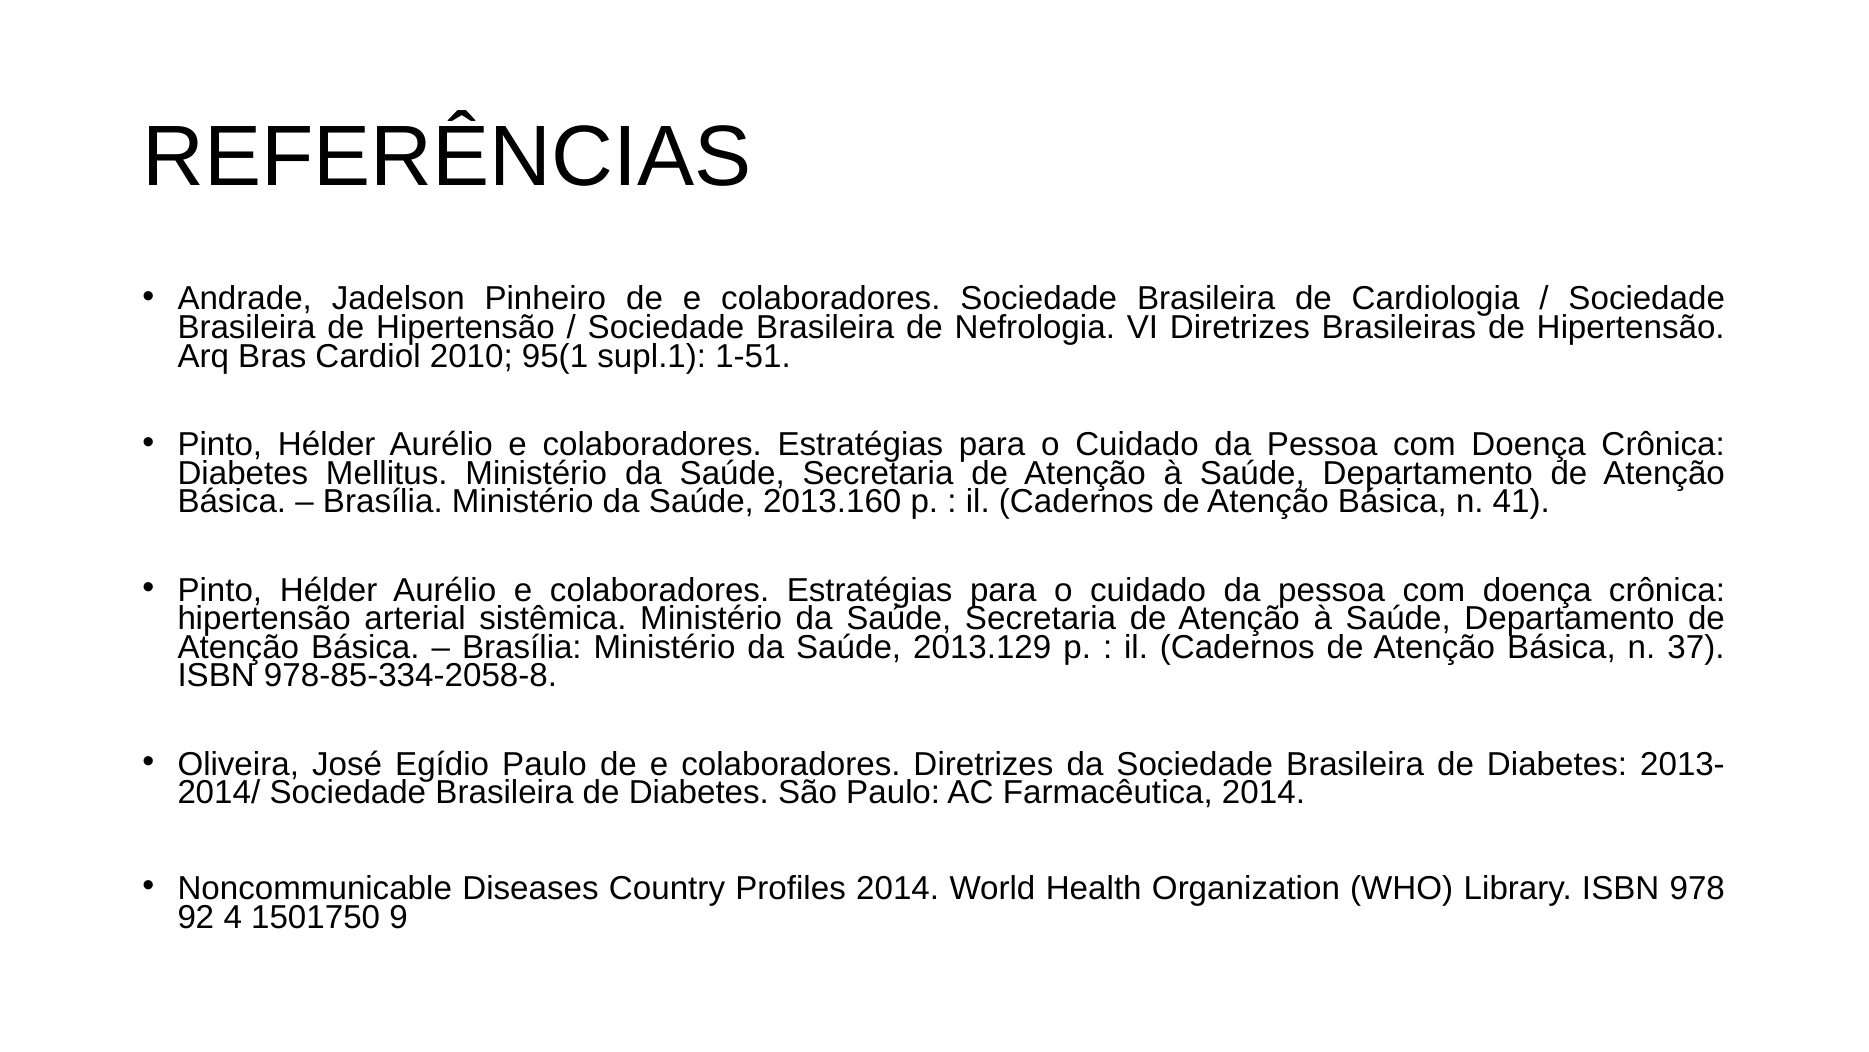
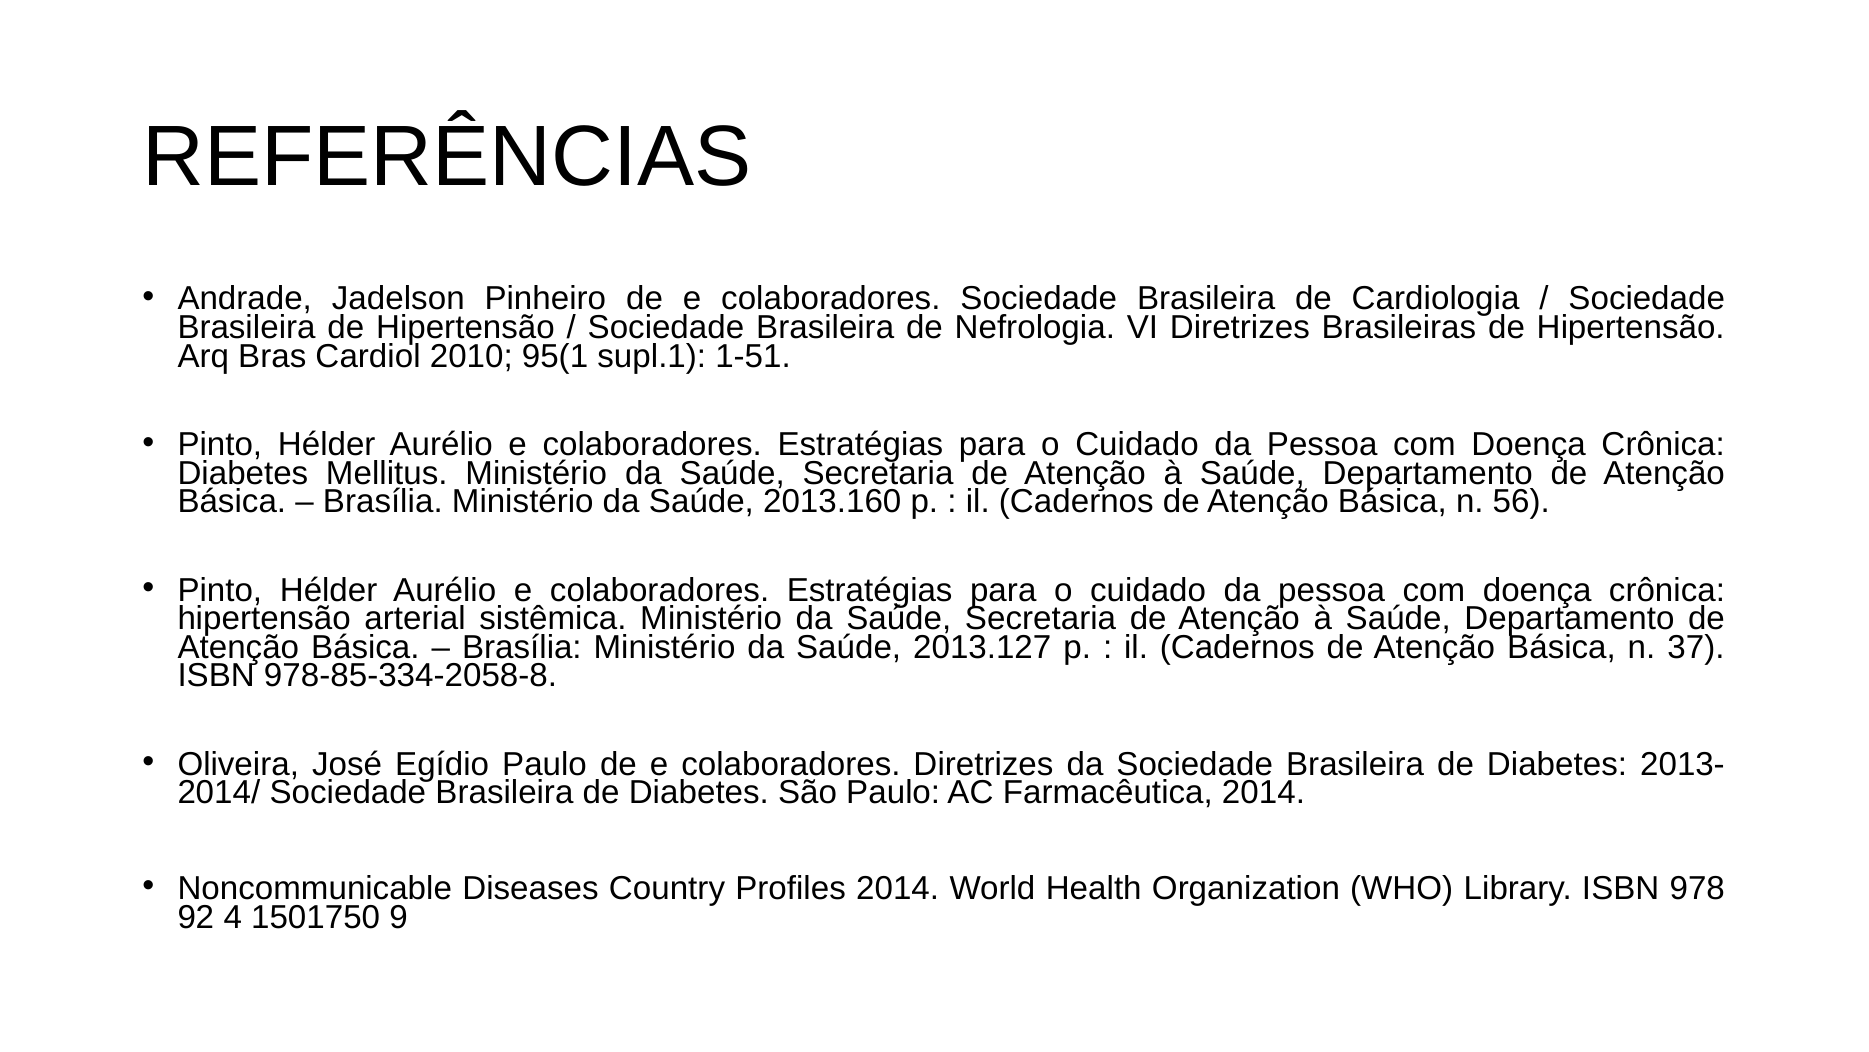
41: 41 -> 56
2013.129: 2013.129 -> 2013.127
